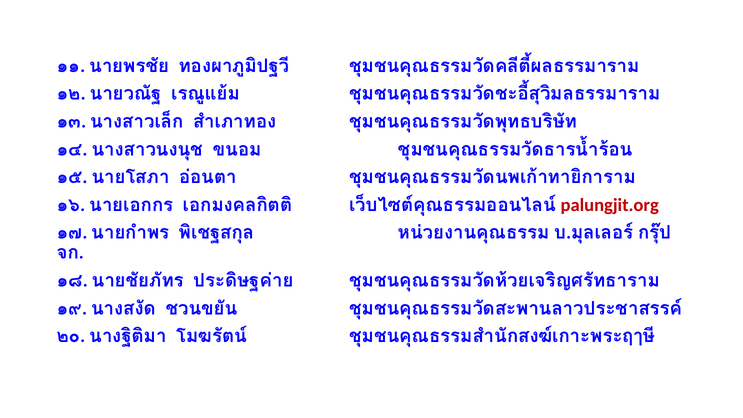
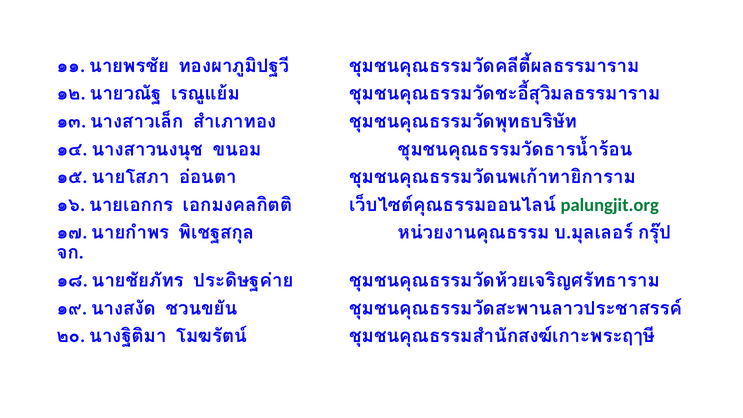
palungjit.org colour: red -> green
